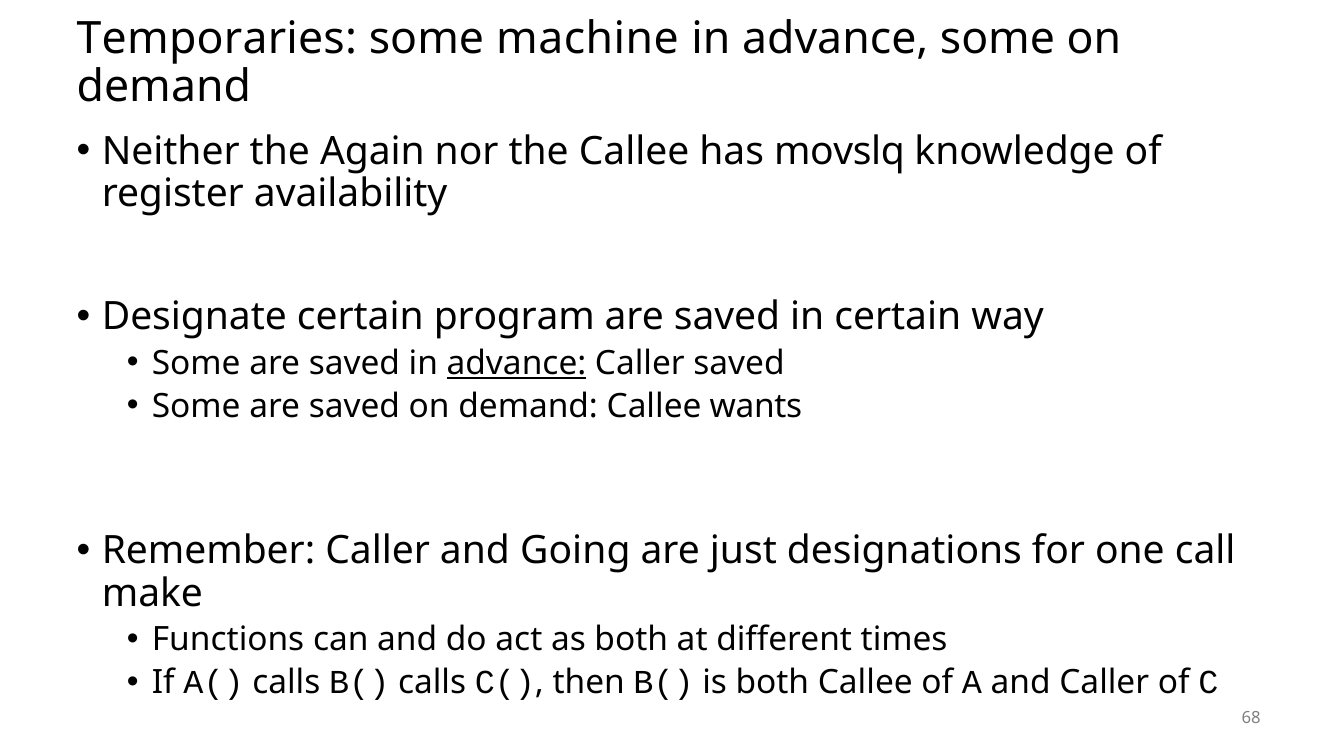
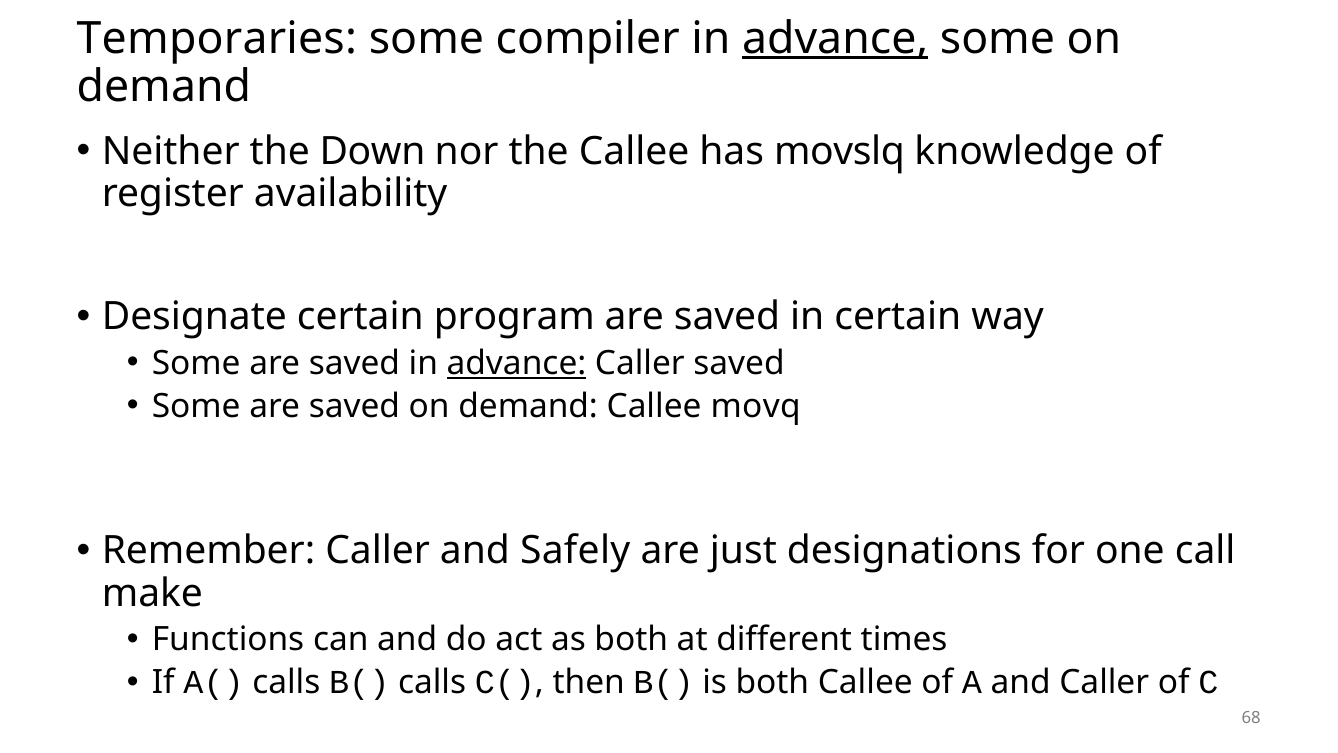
machine: machine -> compiler
advance at (835, 38) underline: none -> present
Again: Again -> Down
wants: wants -> movq
Going: Going -> Safely
